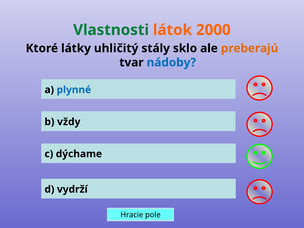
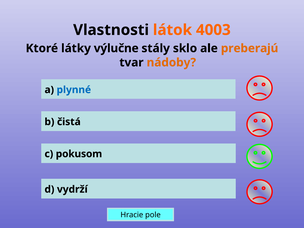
Vlastnosti colour: green -> black
2000: 2000 -> 4003
uhličitý: uhličitý -> výlučne
nádoby colour: blue -> orange
vždy: vždy -> čistá
dýchame: dýchame -> pokusom
